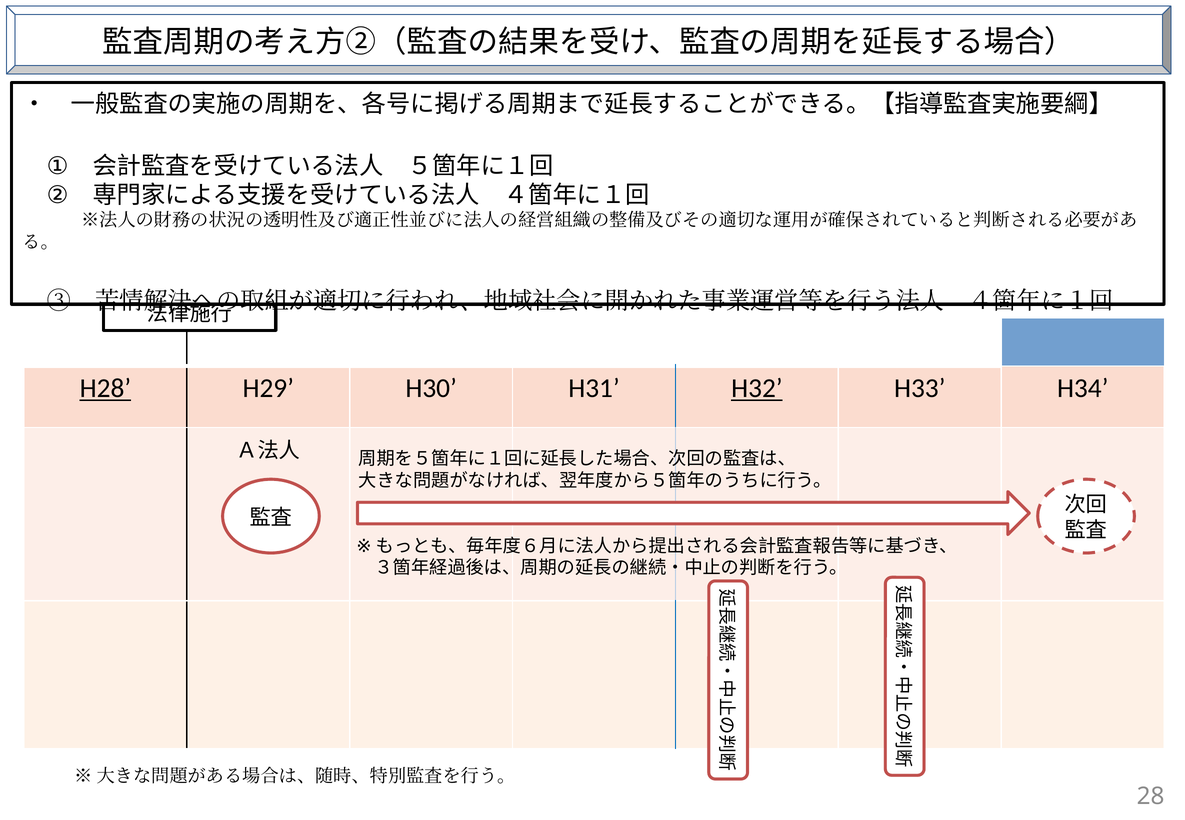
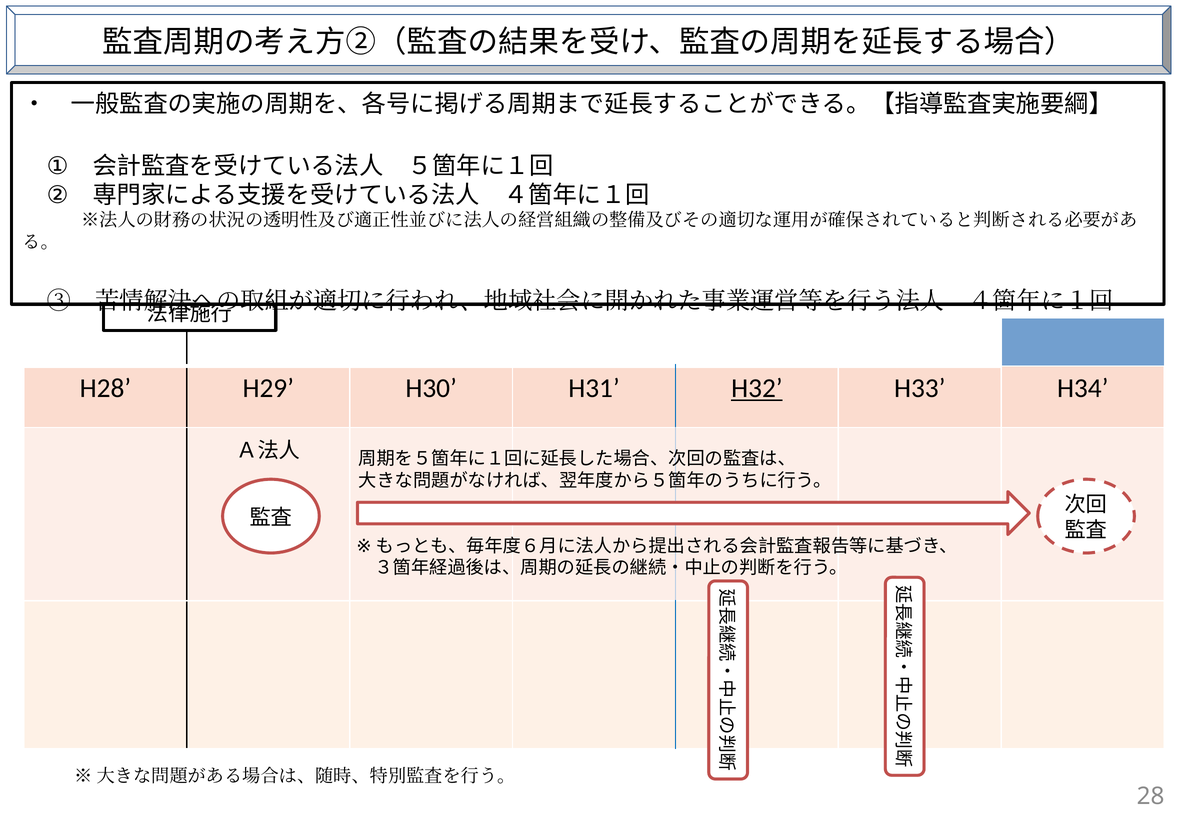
H28 underline: present -> none
